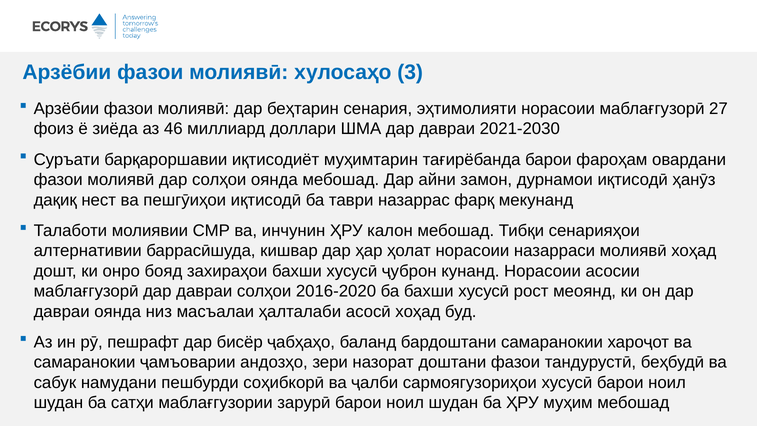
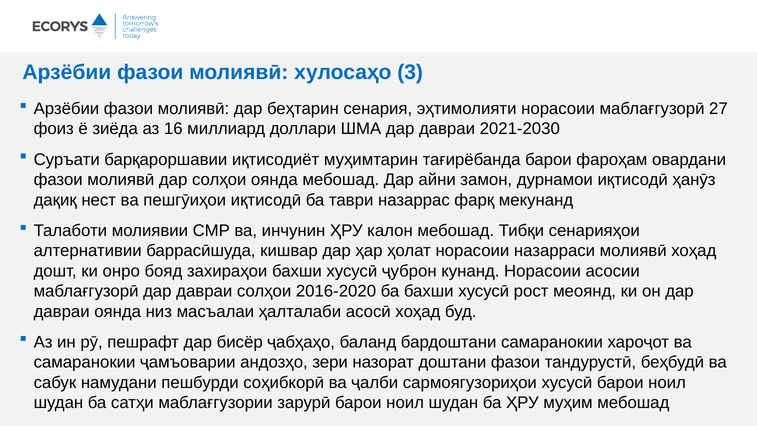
46: 46 -> 16
